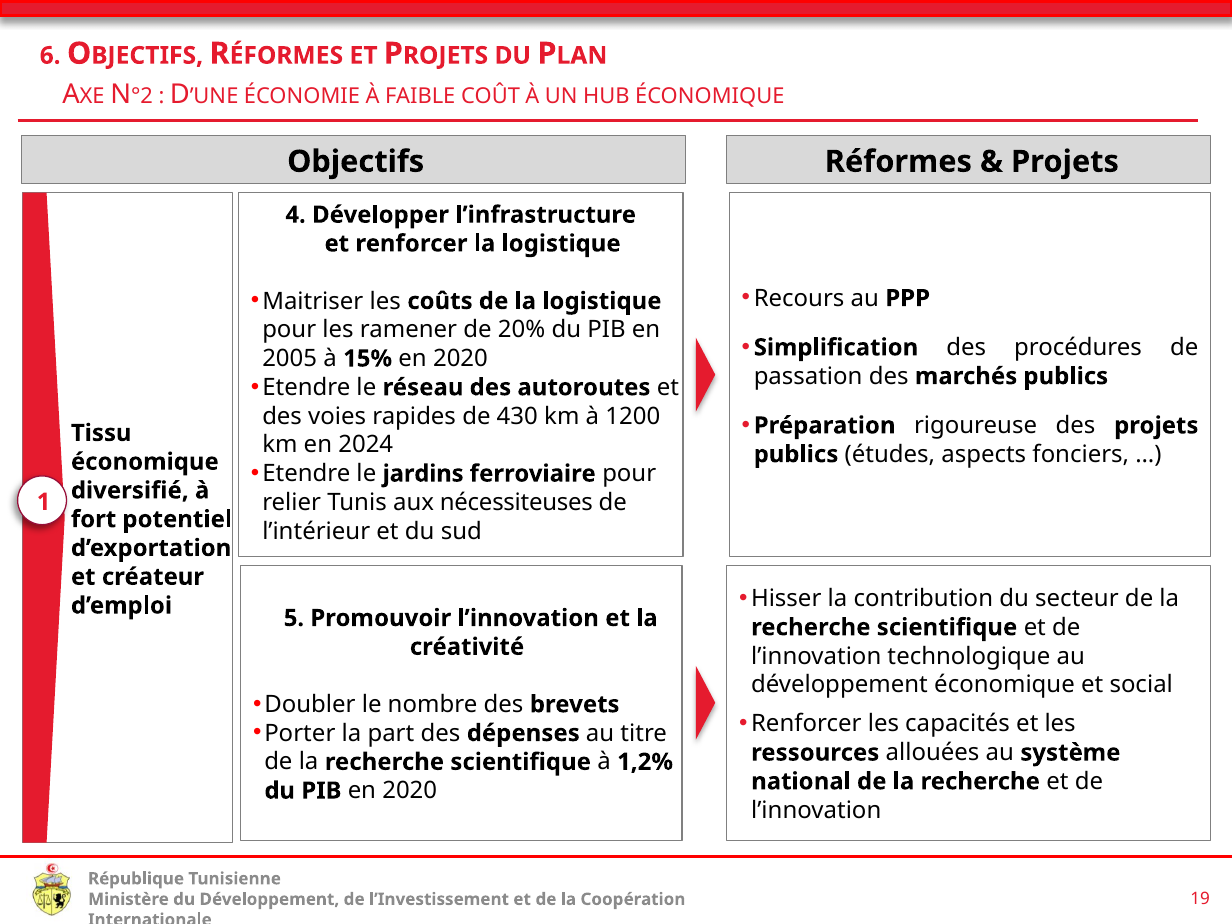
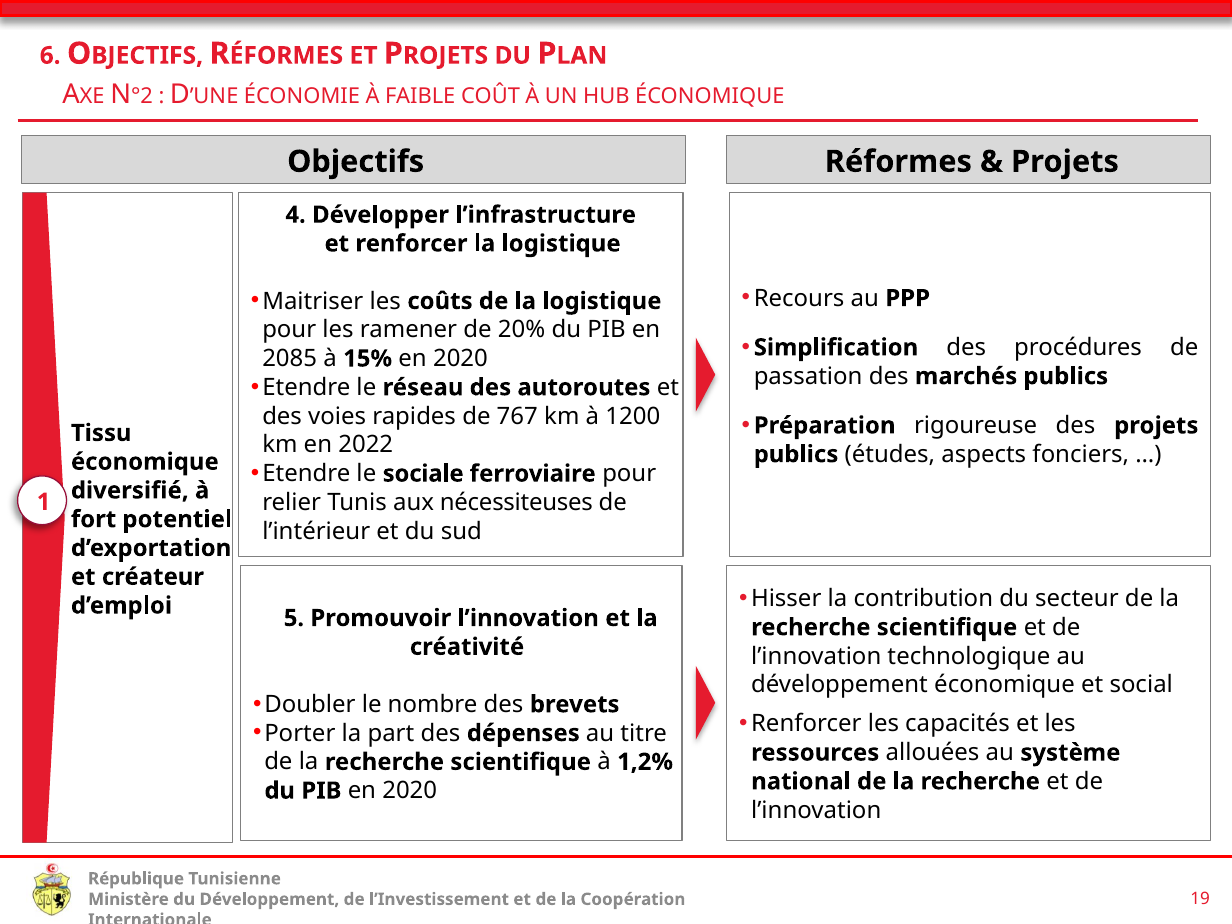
2005: 2005 -> 2085
430: 430 -> 767
2024: 2024 -> 2022
jardins: jardins -> sociale
